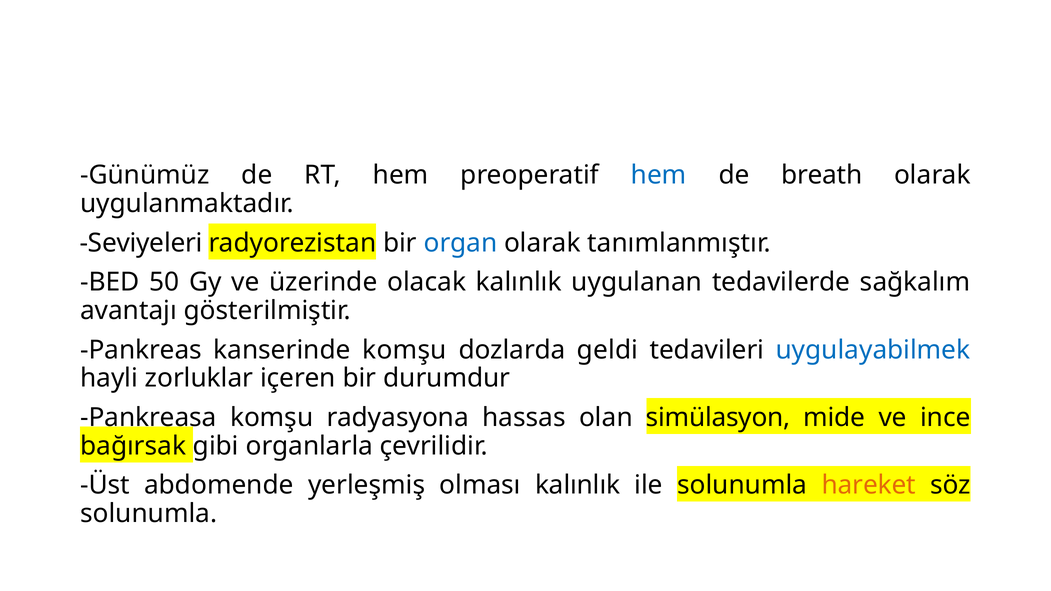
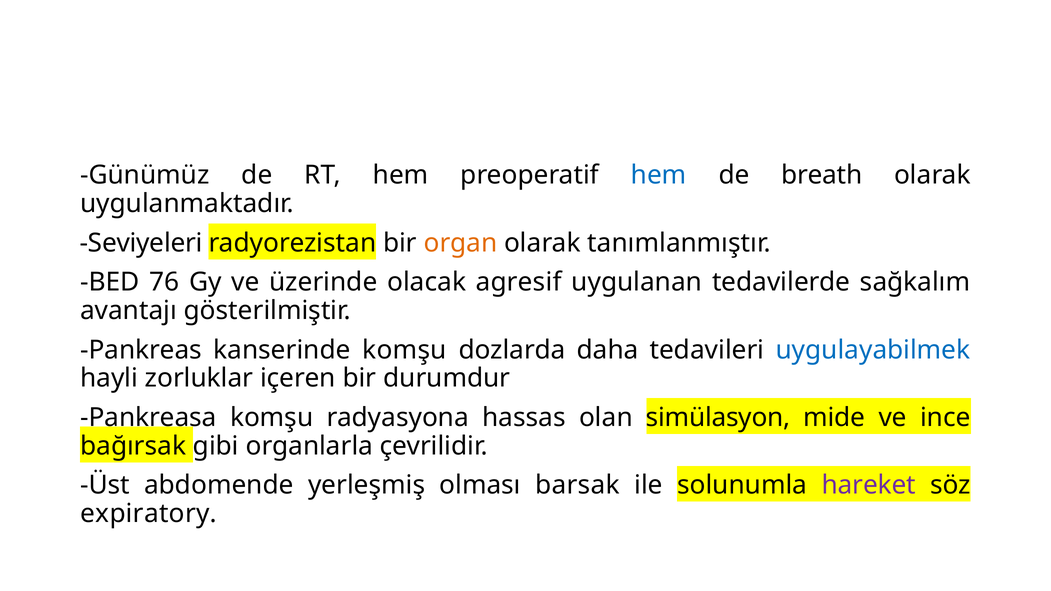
organ colour: blue -> orange
50: 50 -> 76
olacak kalınlık: kalınlık -> agresif
geldi: geldi -> daha
olması kalınlık: kalınlık -> barsak
hareket colour: orange -> purple
solunumla at (149, 514): solunumla -> expiratory
